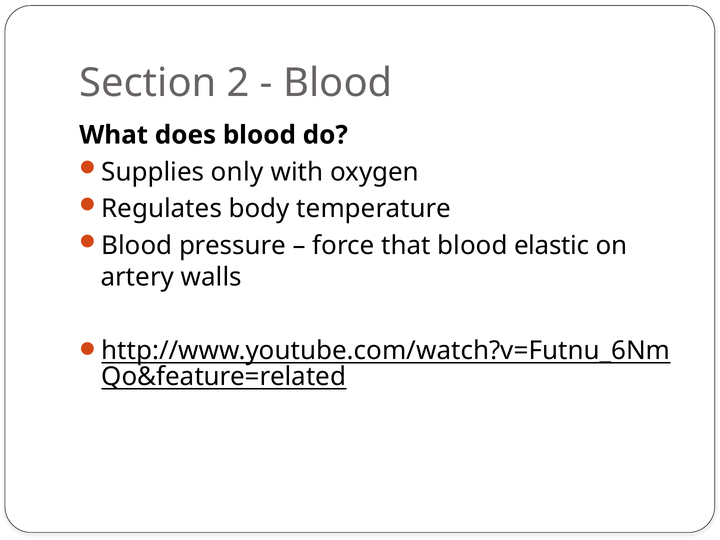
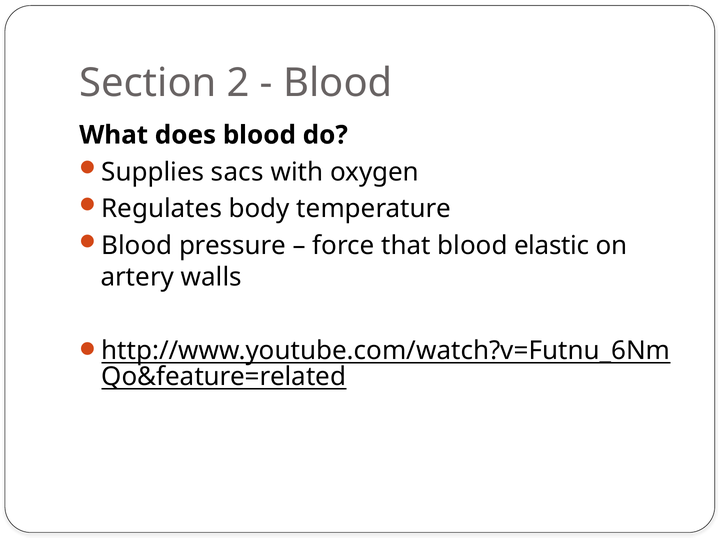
only: only -> sacs
